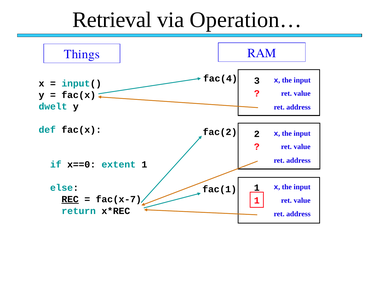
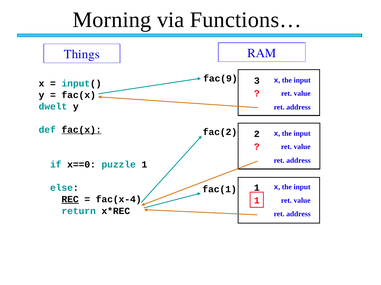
Retrieval: Retrieval -> Morning
Operation…: Operation… -> Functions…
fac(4: fac(4 -> fac(9
fac(x at (82, 130) underline: none -> present
extent: extent -> puzzle
fac(x-7: fac(x-7 -> fac(x-4
